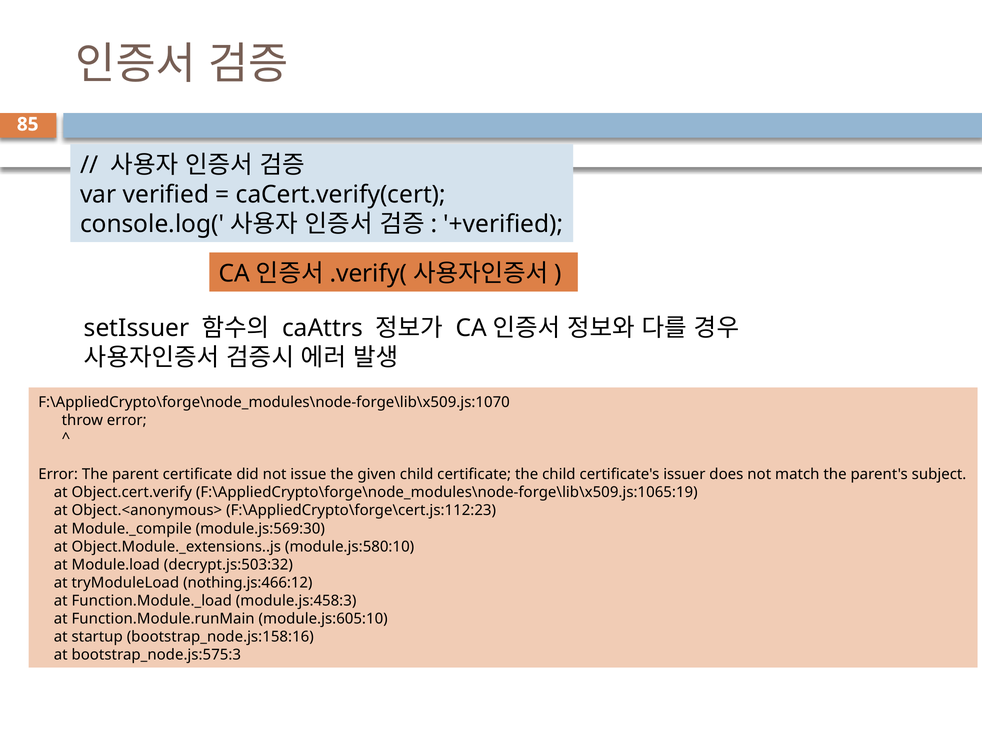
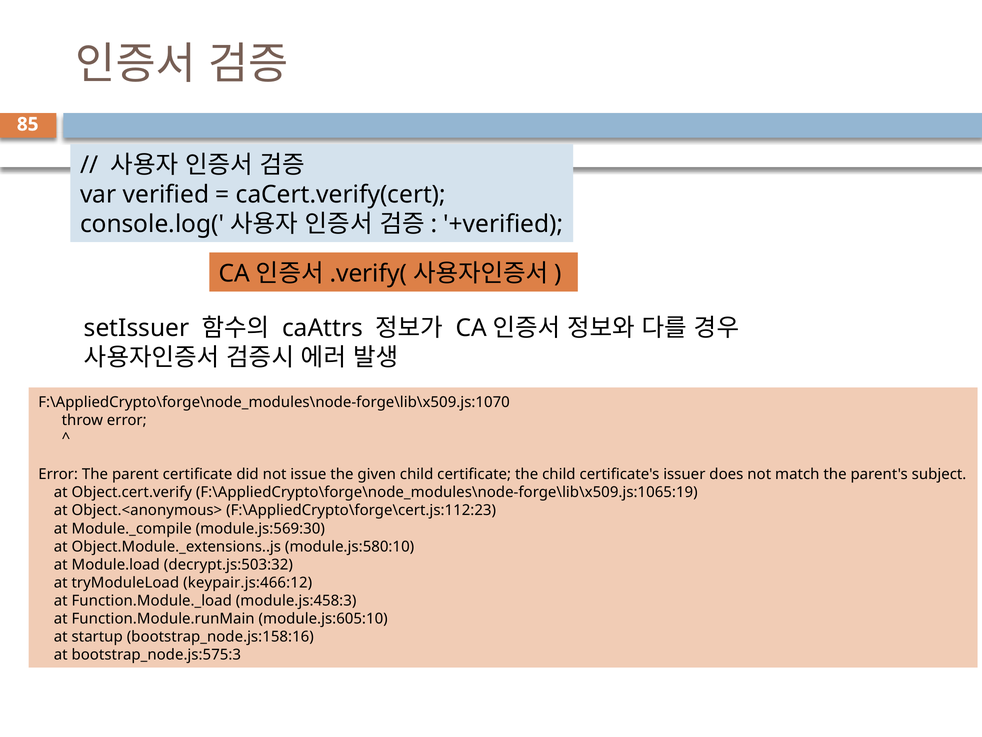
nothing.js:466:12: nothing.js:466:12 -> keypair.js:466:12
